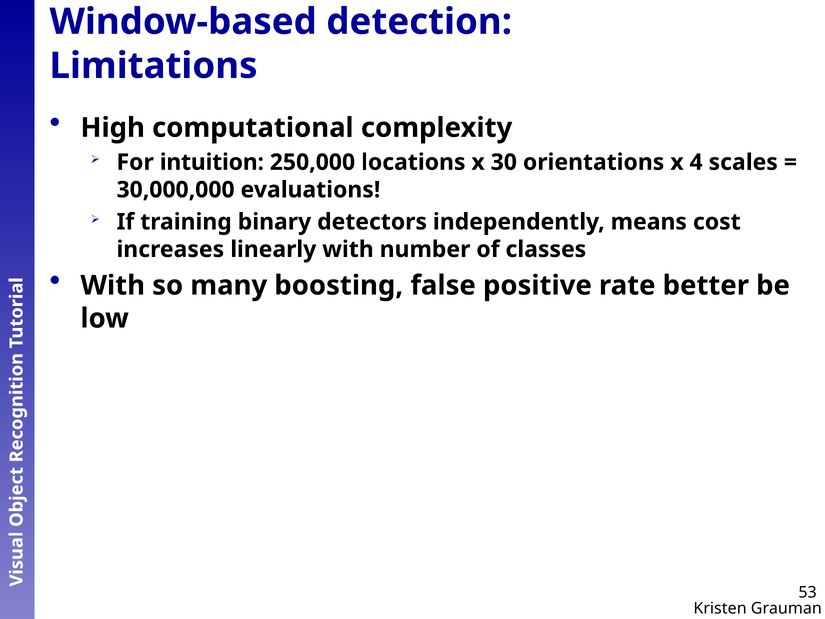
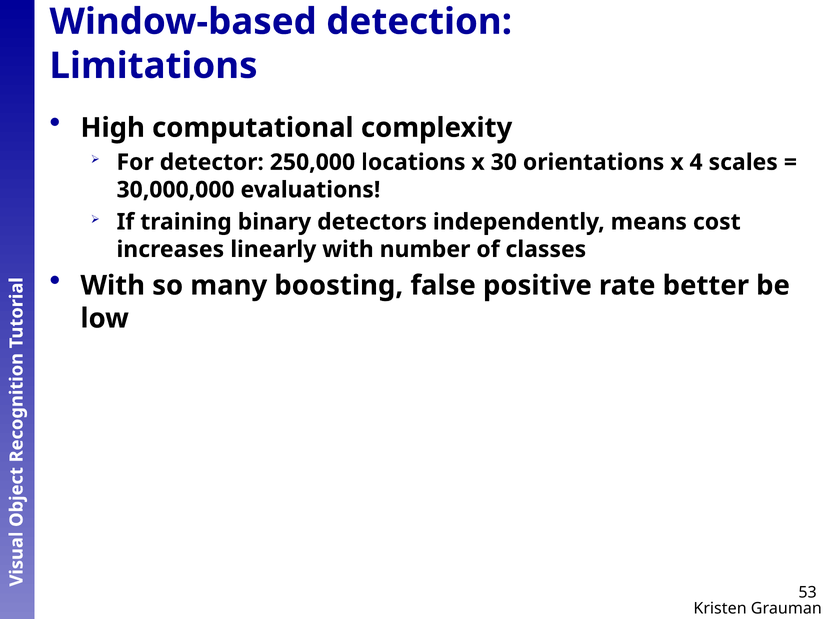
intuition: intuition -> detector
